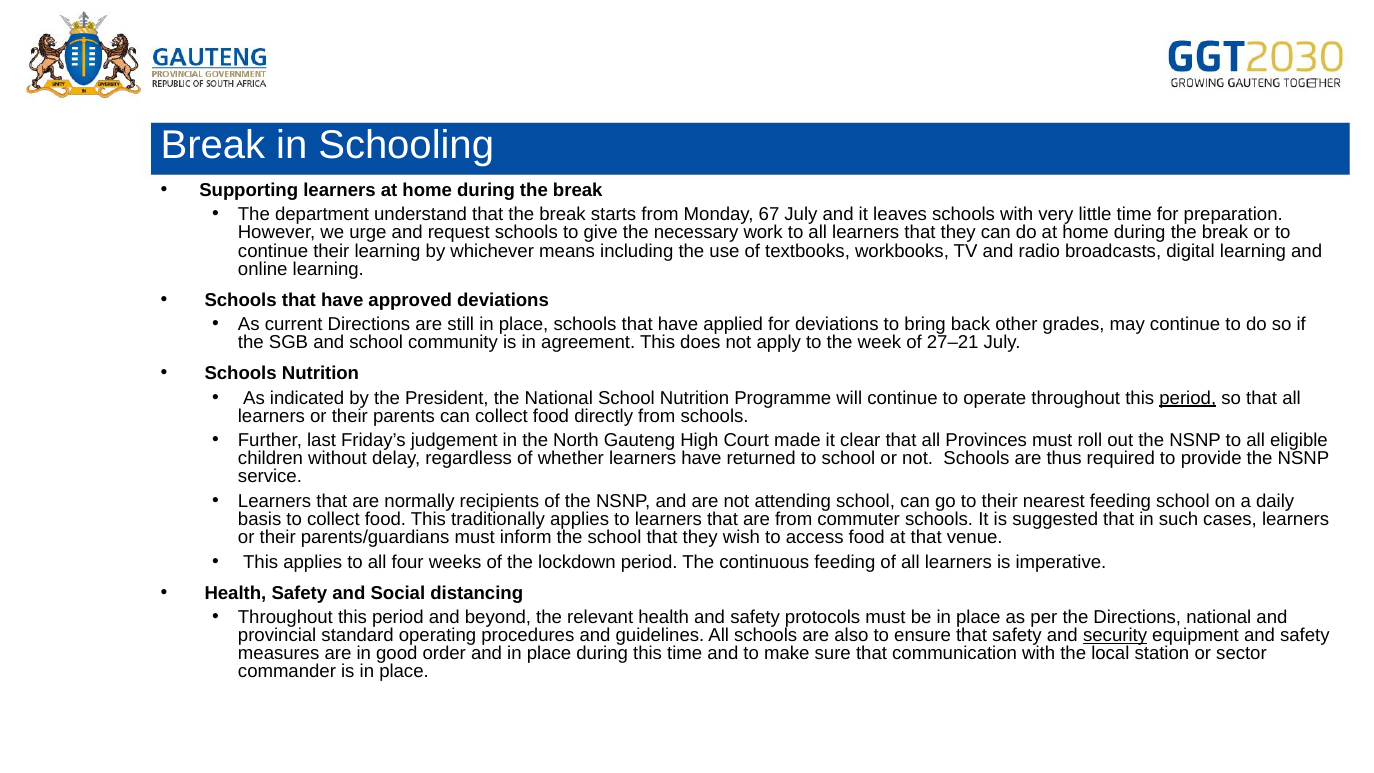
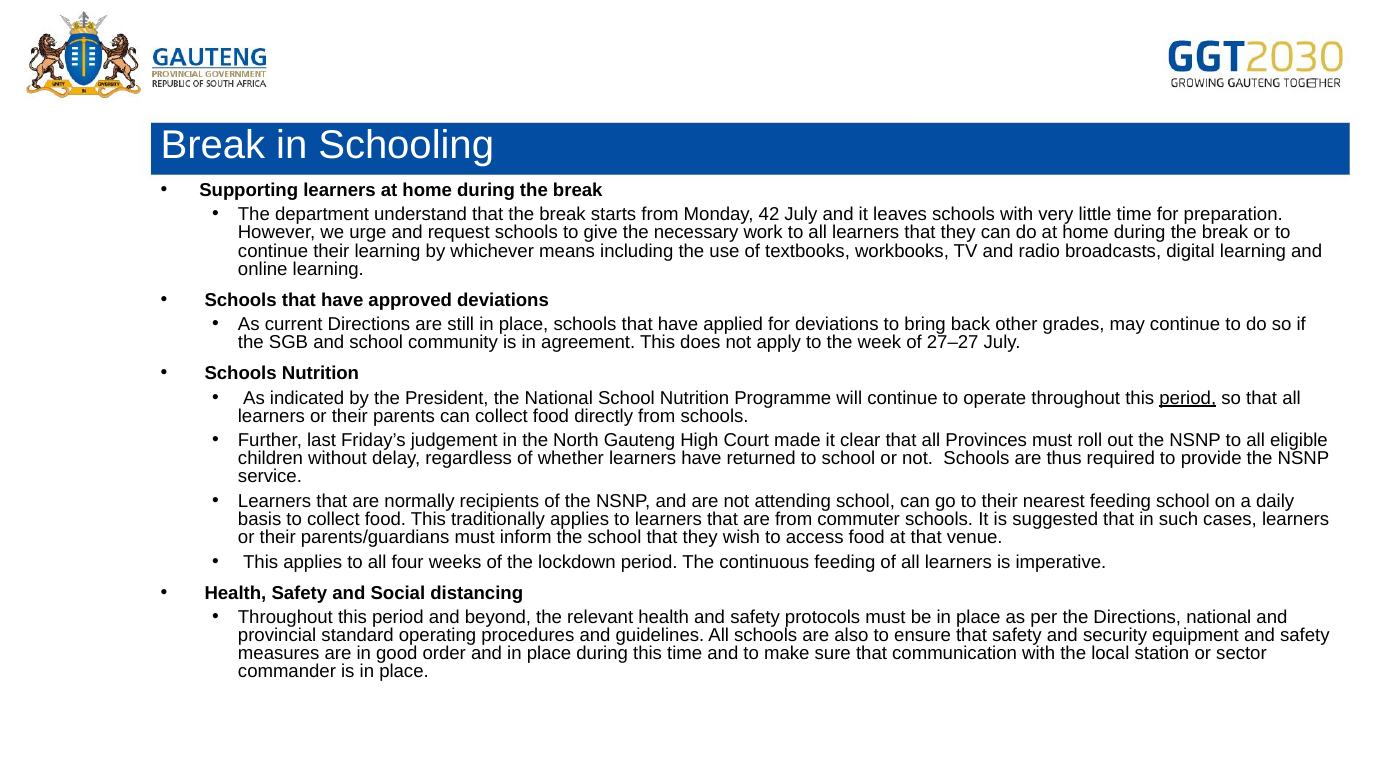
67: 67 -> 42
27–21: 27–21 -> 27–27
security underline: present -> none
